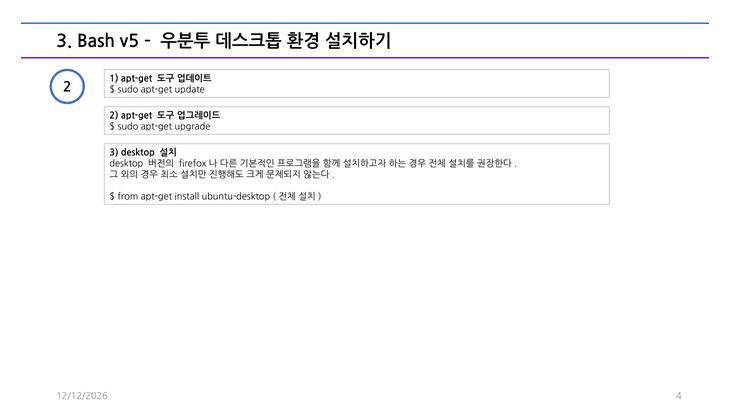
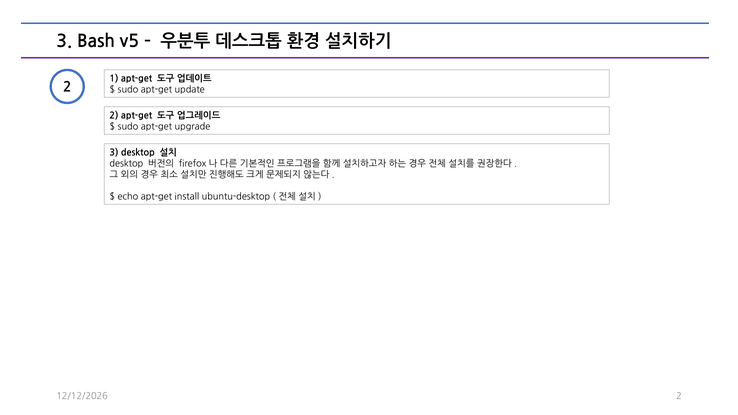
from: from -> echo
4 at (679, 396): 4 -> 2
